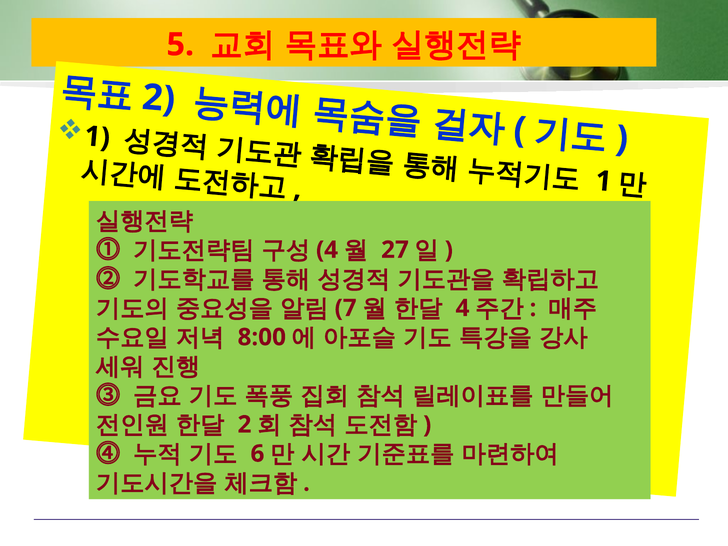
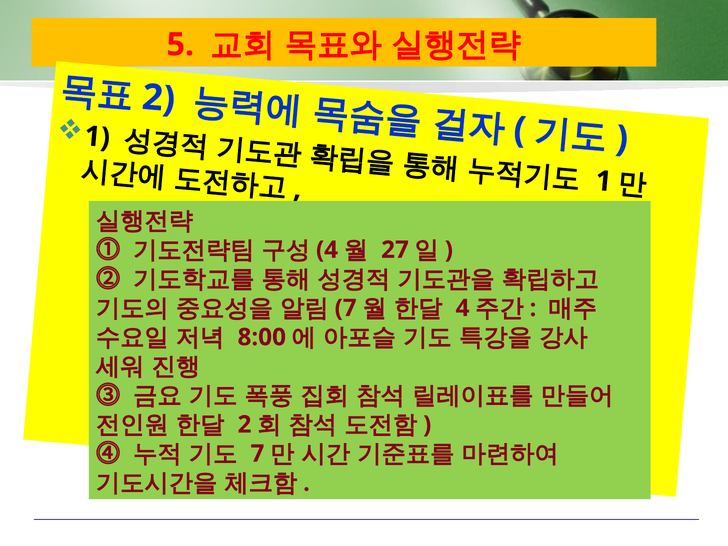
6 at (257, 454): 6 -> 7
